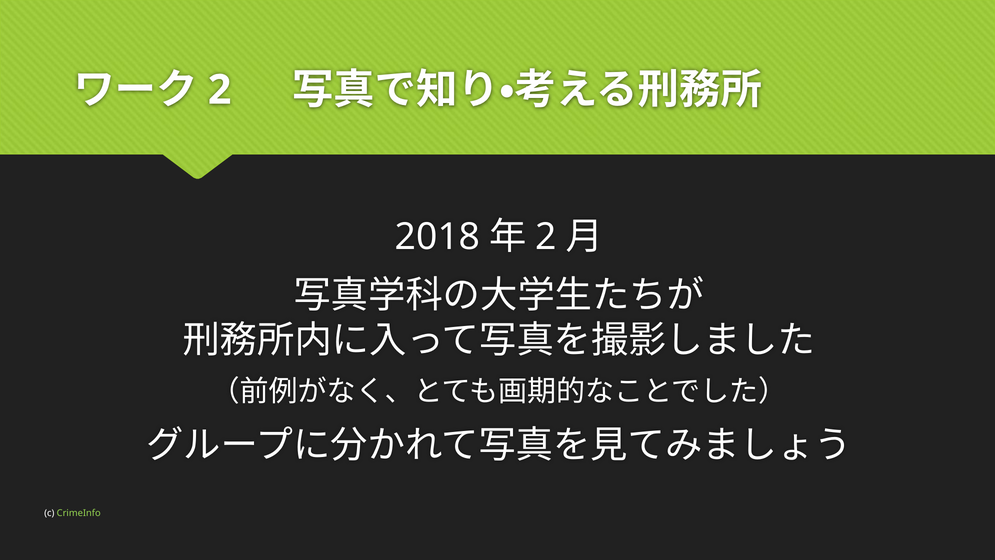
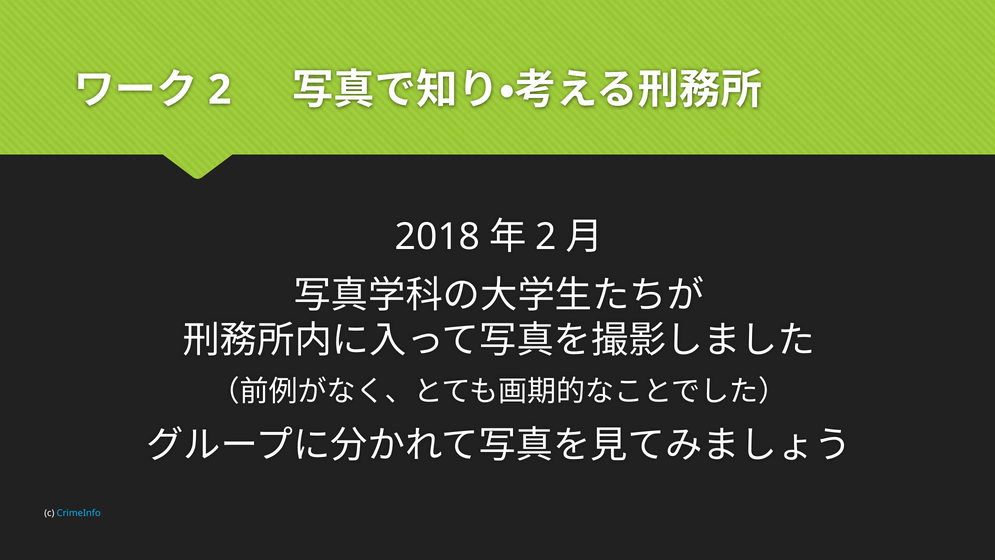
CrimeInfo colour: light green -> light blue
